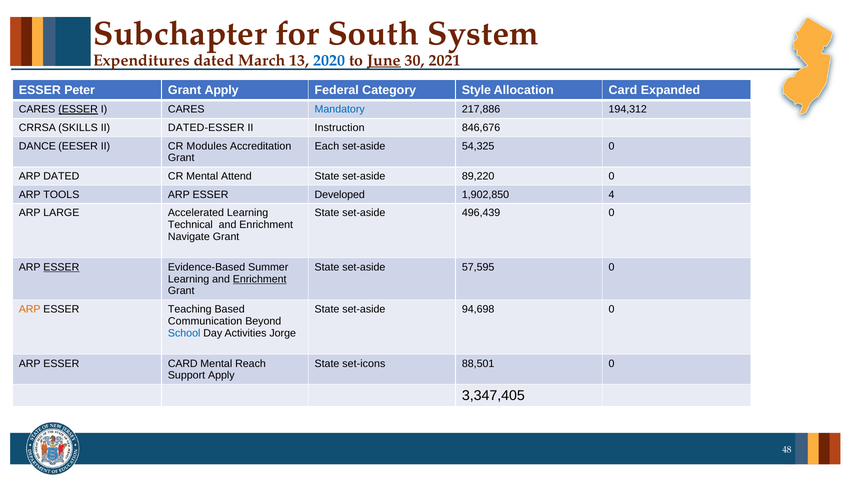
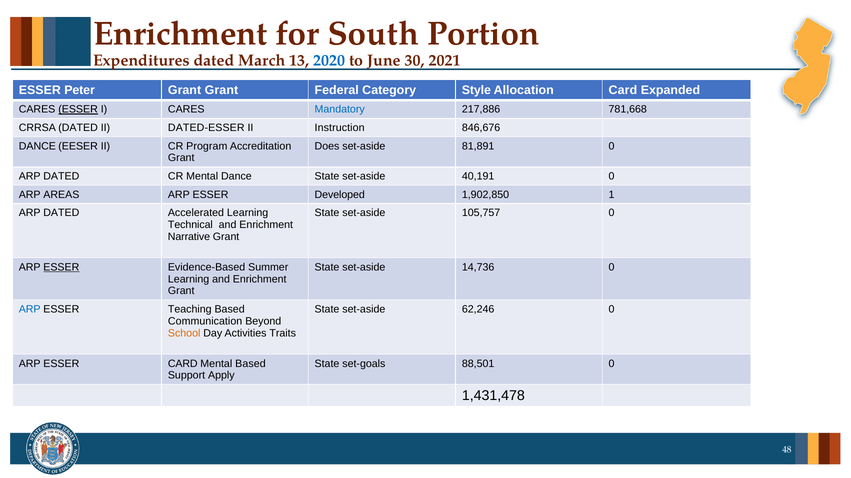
Subchapter at (180, 34): Subchapter -> Enrichment
System: System -> Portion
June underline: present -> none
Grant Apply: Apply -> Grant
194,312: 194,312 -> 781,668
CRRSA SKILLS: SKILLS -> DATED
Modules: Modules -> Program
Each: Each -> Does
54,325: 54,325 -> 81,891
Mental Attend: Attend -> Dance
89,220: 89,220 -> 40,191
TOOLS: TOOLS -> AREAS
4: 4 -> 1
LARGE at (61, 213): LARGE -> DATED
496,439: 496,439 -> 105,757
Navigate: Navigate -> Narrative
57,595: 57,595 -> 14,736
Enrichment at (260, 279) underline: present -> none
ARP at (30, 310) colour: orange -> blue
94,698: 94,698 -> 62,246
School colour: blue -> orange
Jorge: Jorge -> Traits
Mental Reach: Reach -> Based
set-icons: set-icons -> set-goals
3,347,405: 3,347,405 -> 1,431,478
